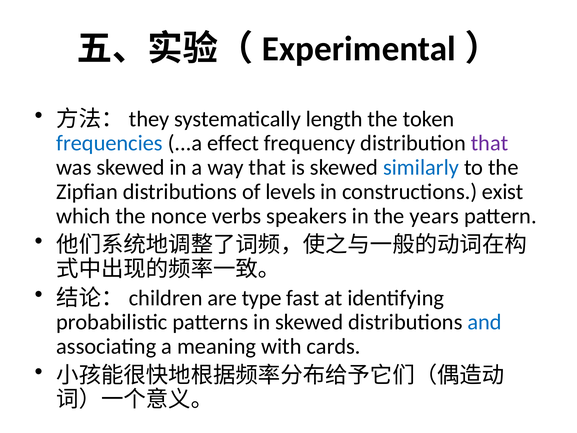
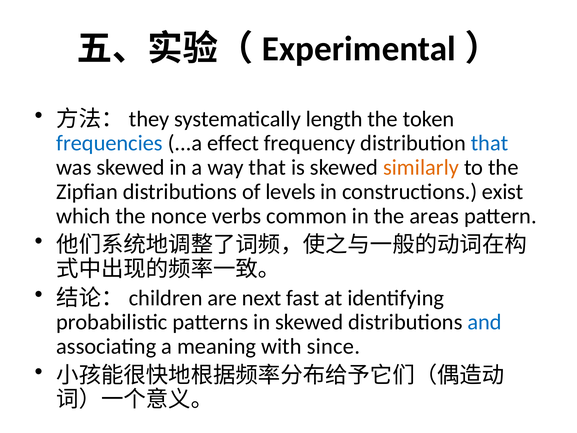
that at (490, 143) colour: purple -> blue
similarly colour: blue -> orange
speakers: speakers -> common
years: years -> areas
type: type -> next
cards: cards -> since
